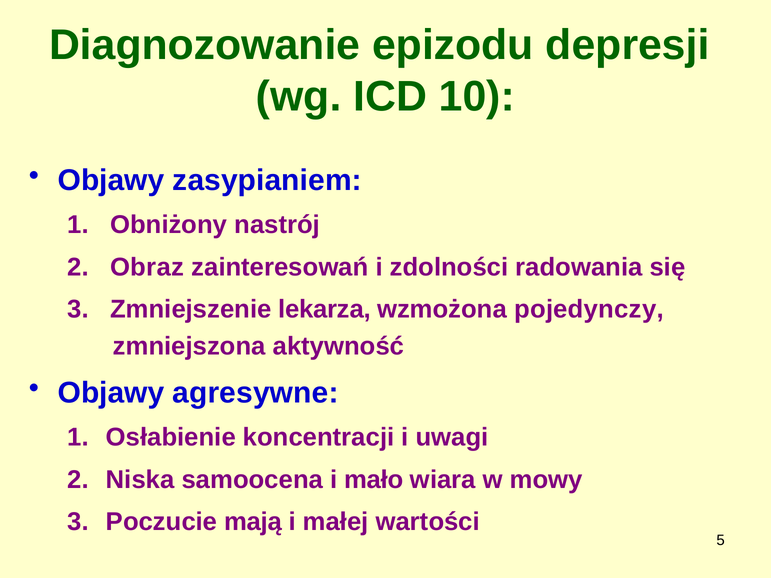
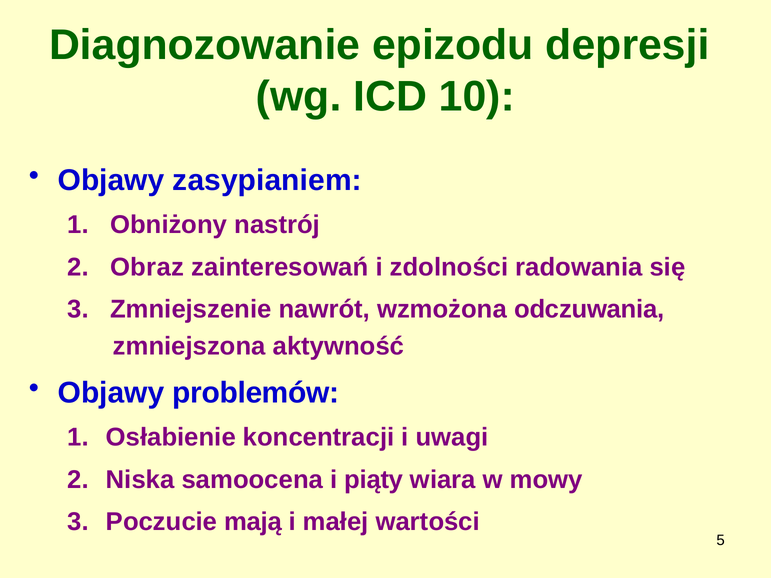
lekarza: lekarza -> nawrót
pojedynczy: pojedynczy -> odczuwania
agresywne: agresywne -> problemów
mało: mało -> piąty
